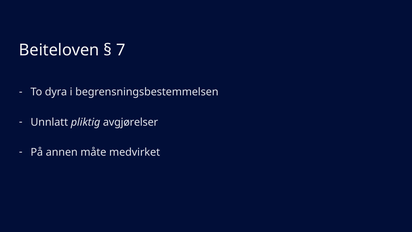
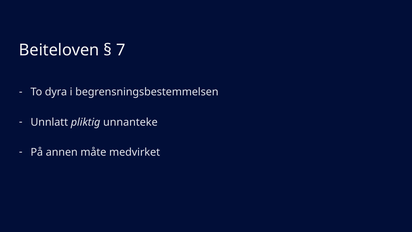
avgjørelser: avgjørelser -> unnanteke
